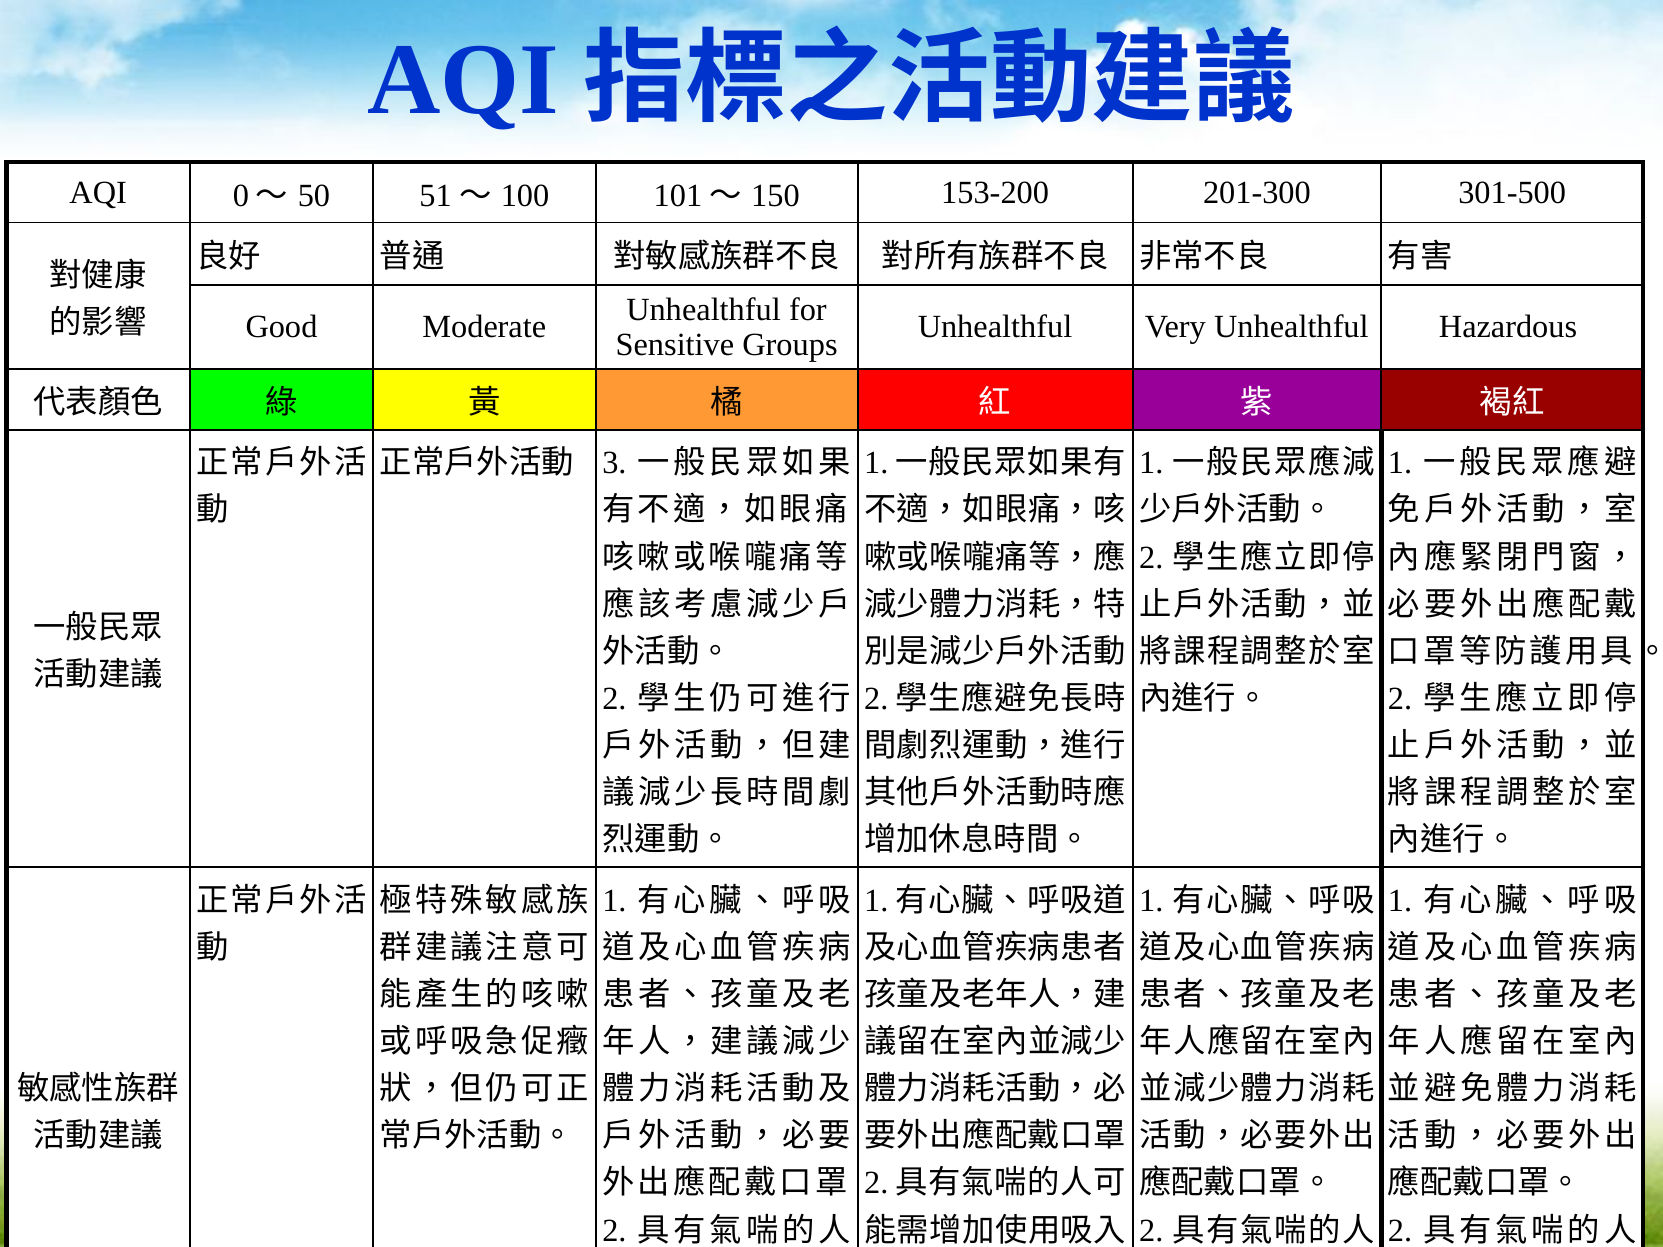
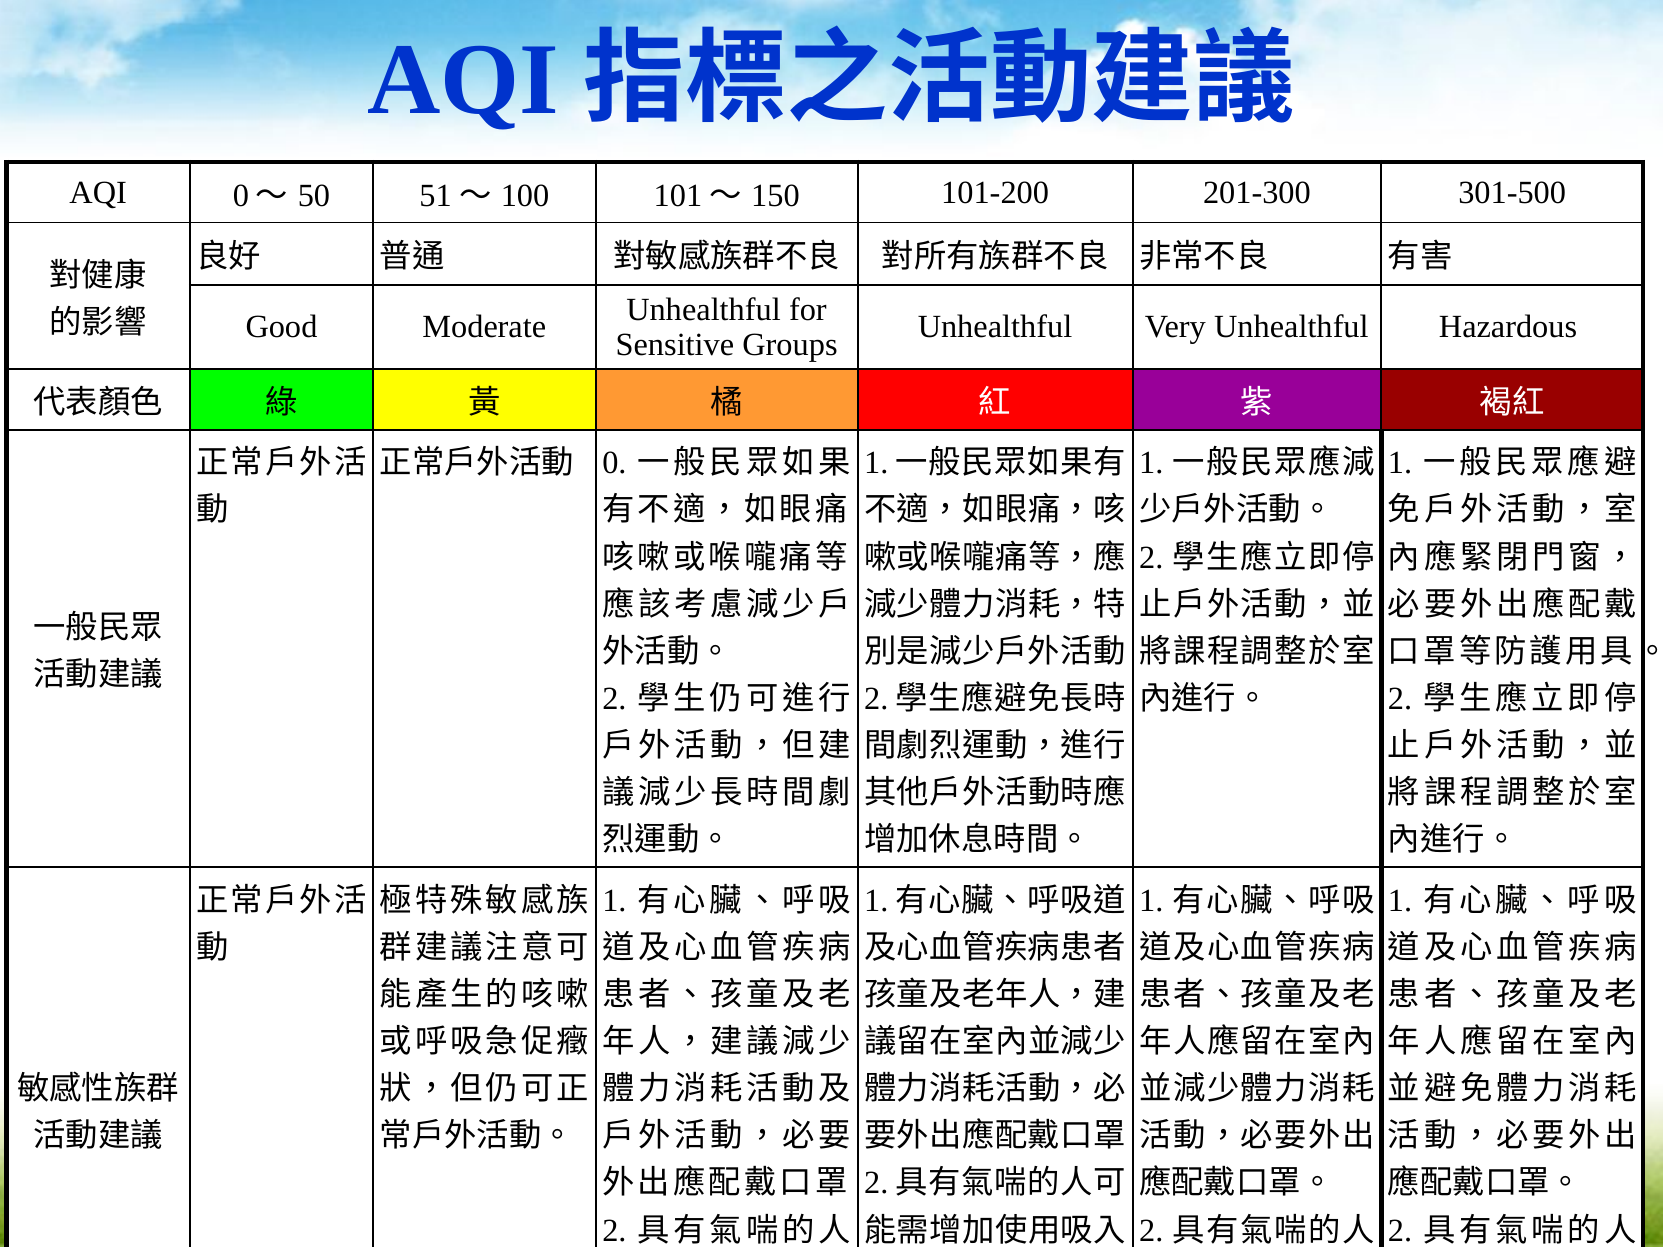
153-200: 153-200 -> 101-200
3: 3 -> 0
